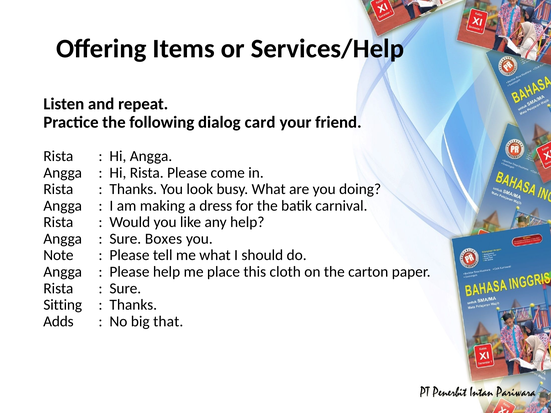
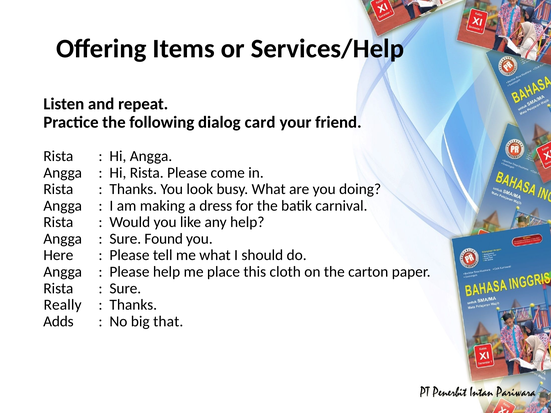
Boxes: Boxes -> Found
Note: Note -> Here
Sitting: Sitting -> Really
